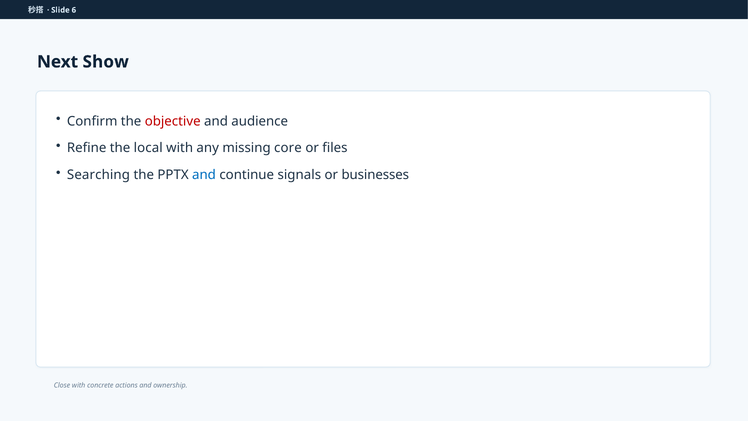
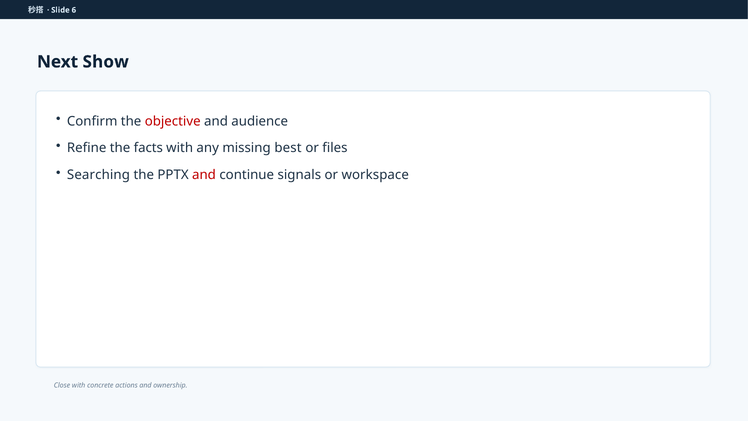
local: local -> facts
core: core -> best
and at (204, 175) colour: blue -> red
businesses: businesses -> workspace
